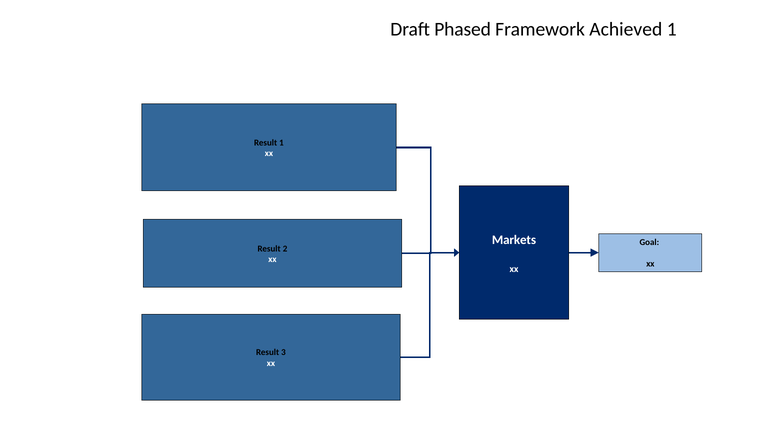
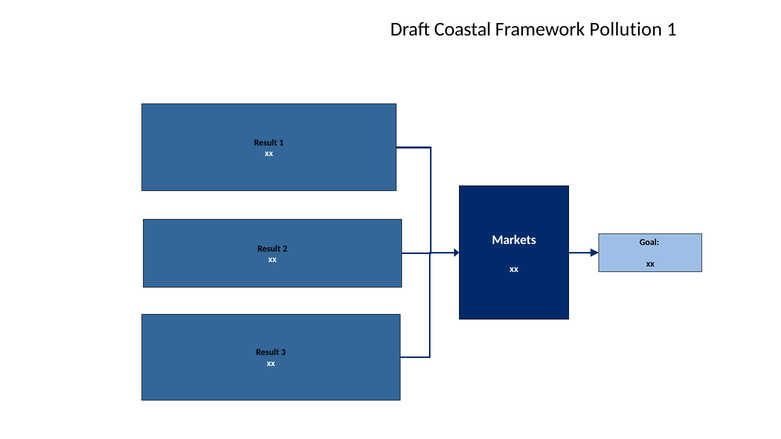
Phased: Phased -> Coastal
Achieved: Achieved -> Pollution
